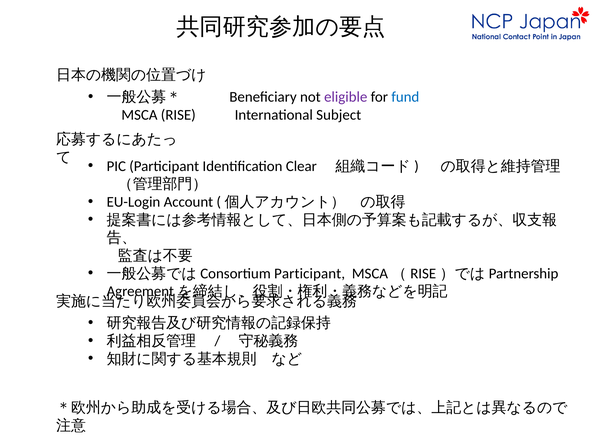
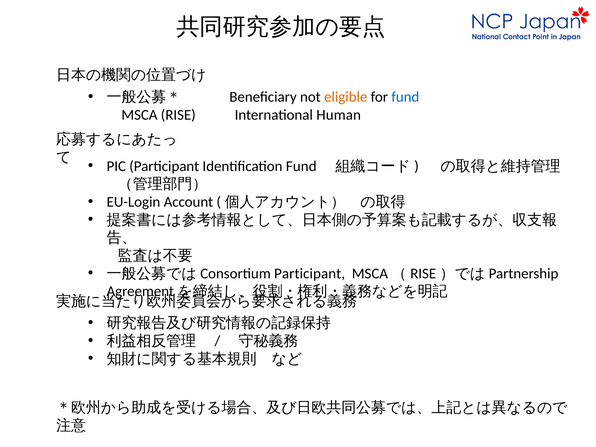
eligible colour: purple -> orange
Subject: Subject -> Human
Identification Clear: Clear -> Fund
